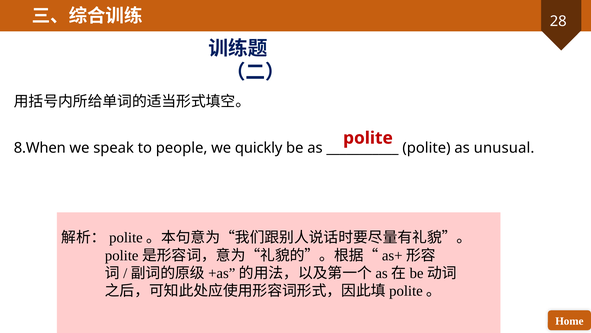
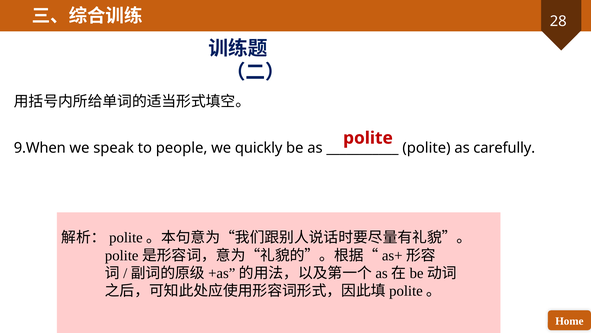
8.When: 8.When -> 9.When
unusual: unusual -> carefully
